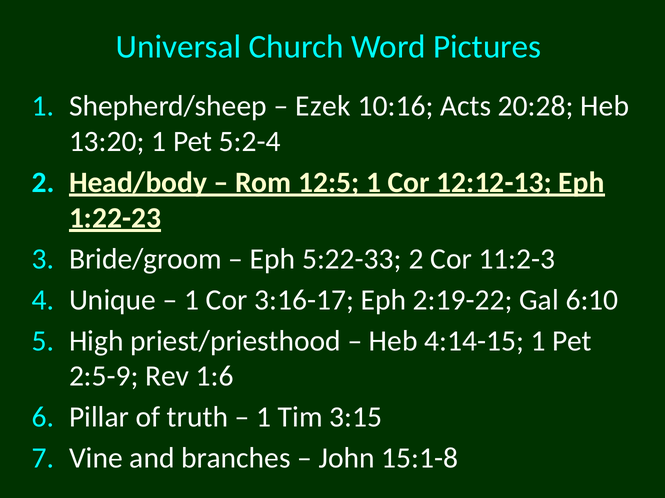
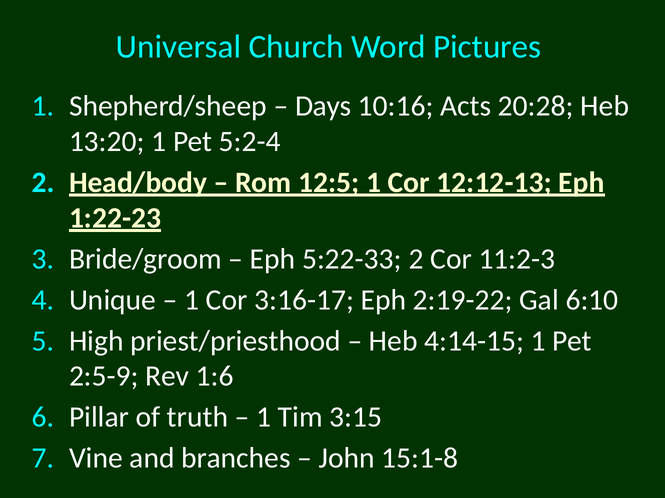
Ezek: Ezek -> Days
